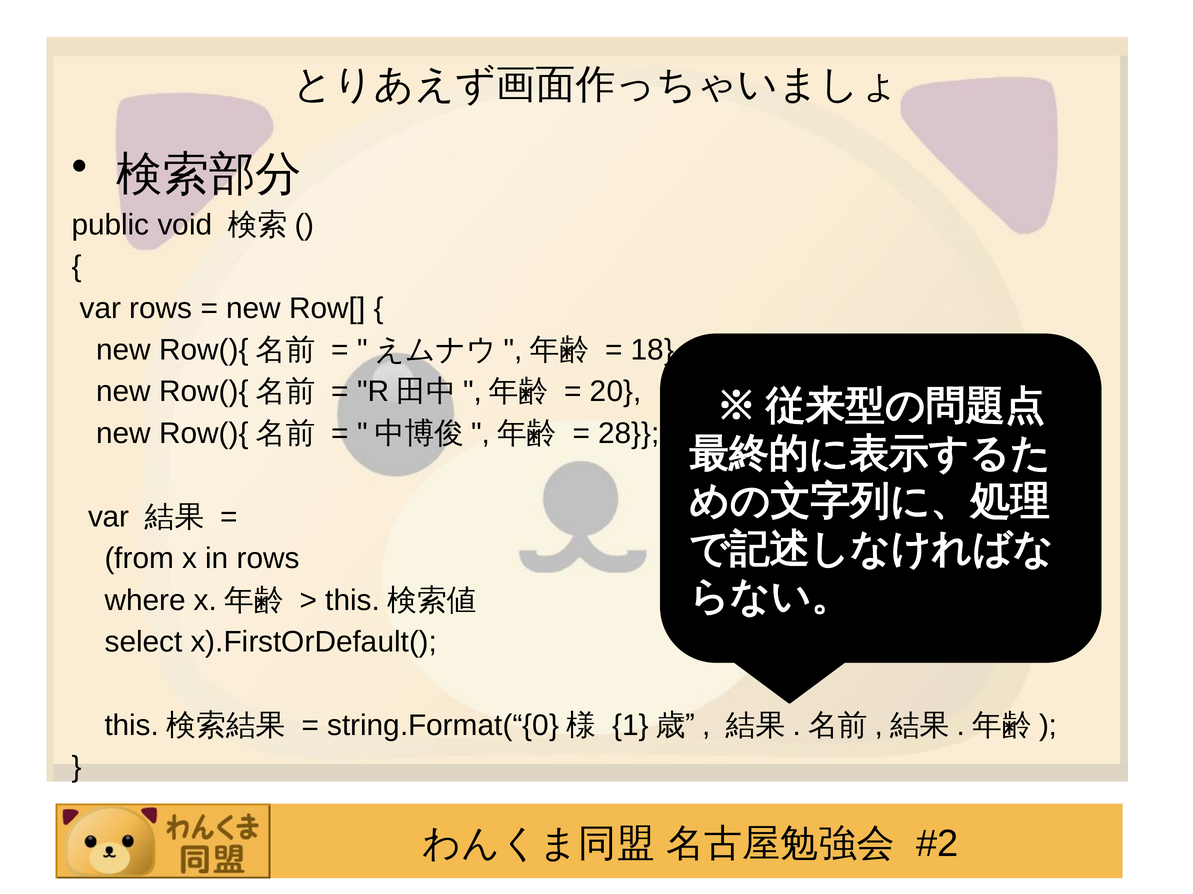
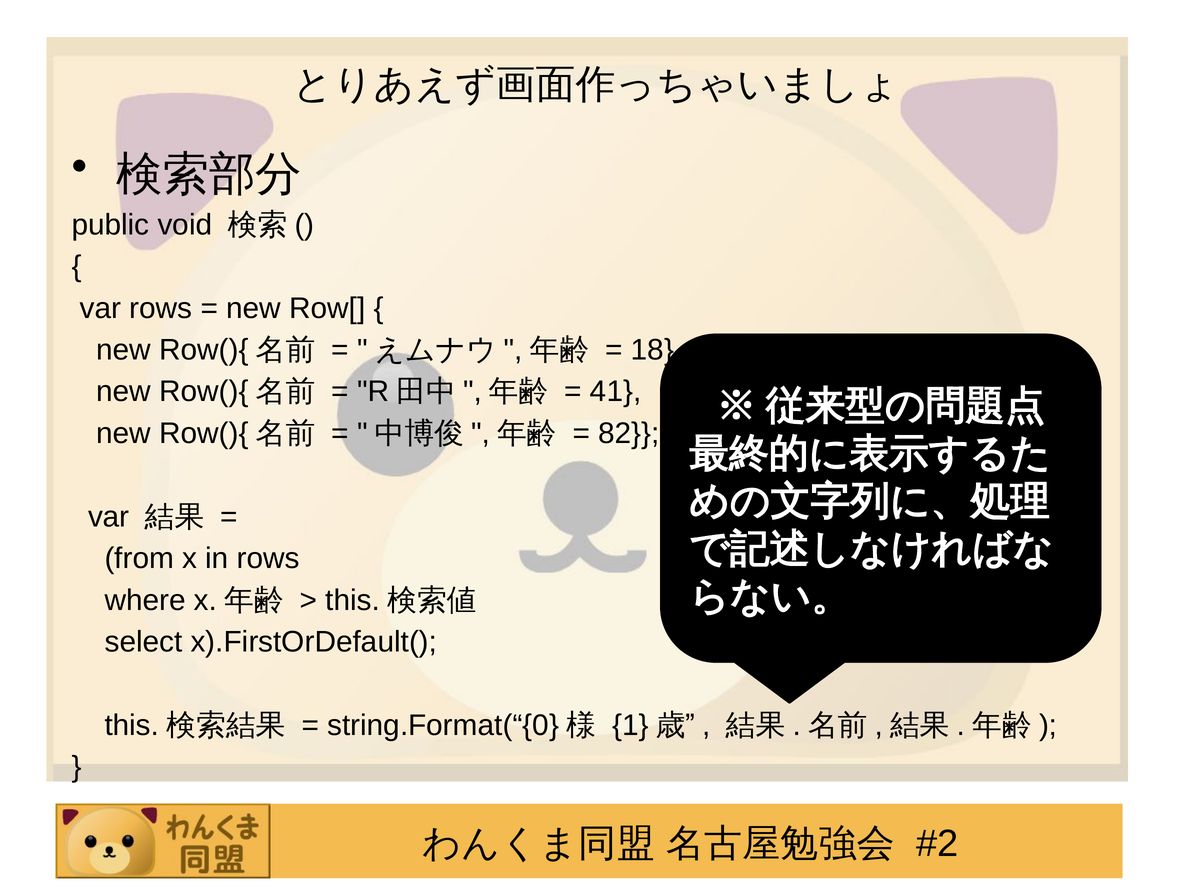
20: 20 -> 41
28: 28 -> 82
